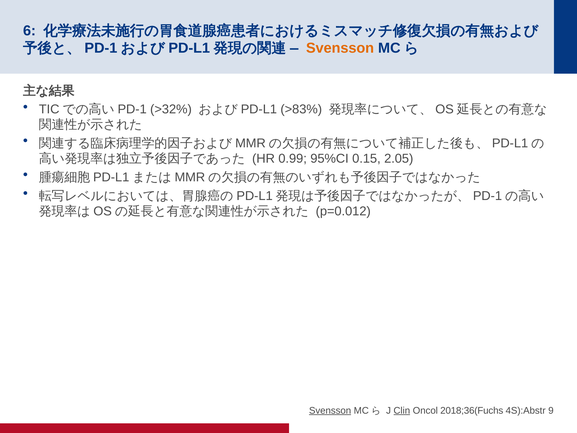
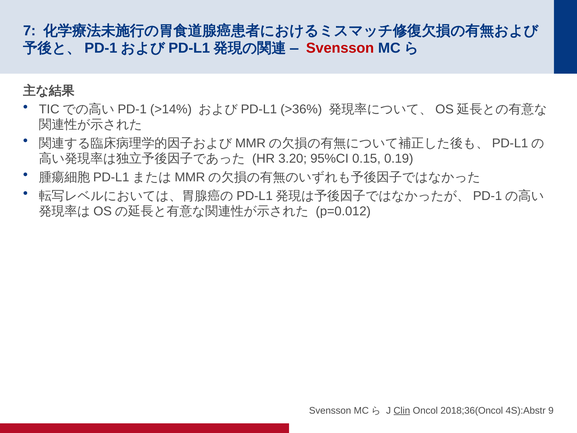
6: 6 -> 7
Svensson at (340, 48) colour: orange -> red
>32%: >32% -> >14%
>83%: >83% -> >36%
0.99: 0.99 -> 3.20
2.05: 2.05 -> 0.19
Svensson at (330, 410) underline: present -> none
2018;36(Fuchs: 2018;36(Fuchs -> 2018;36(Oncol
